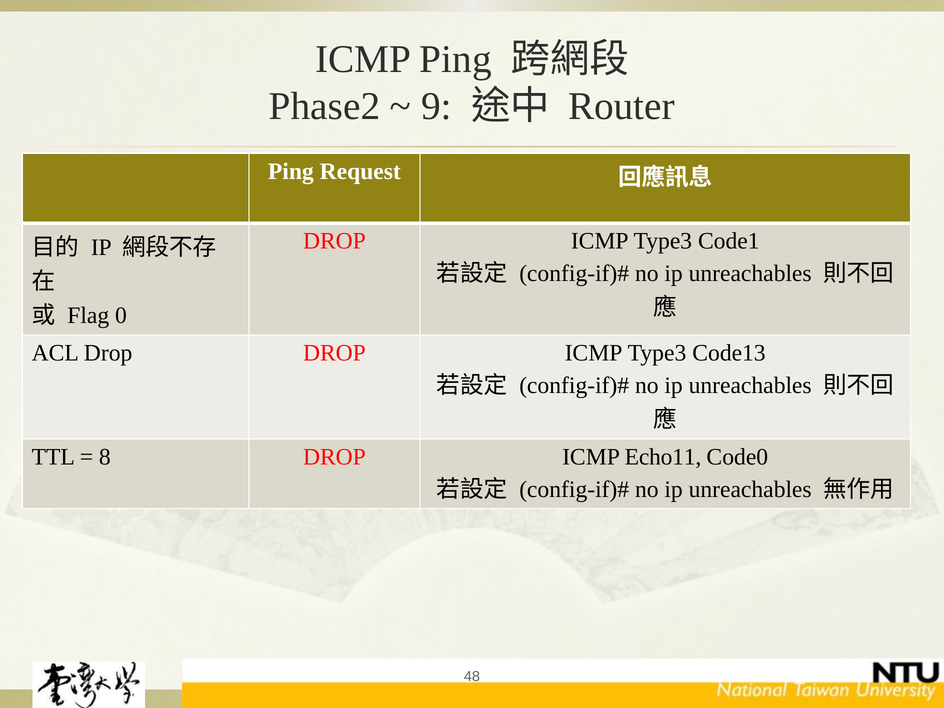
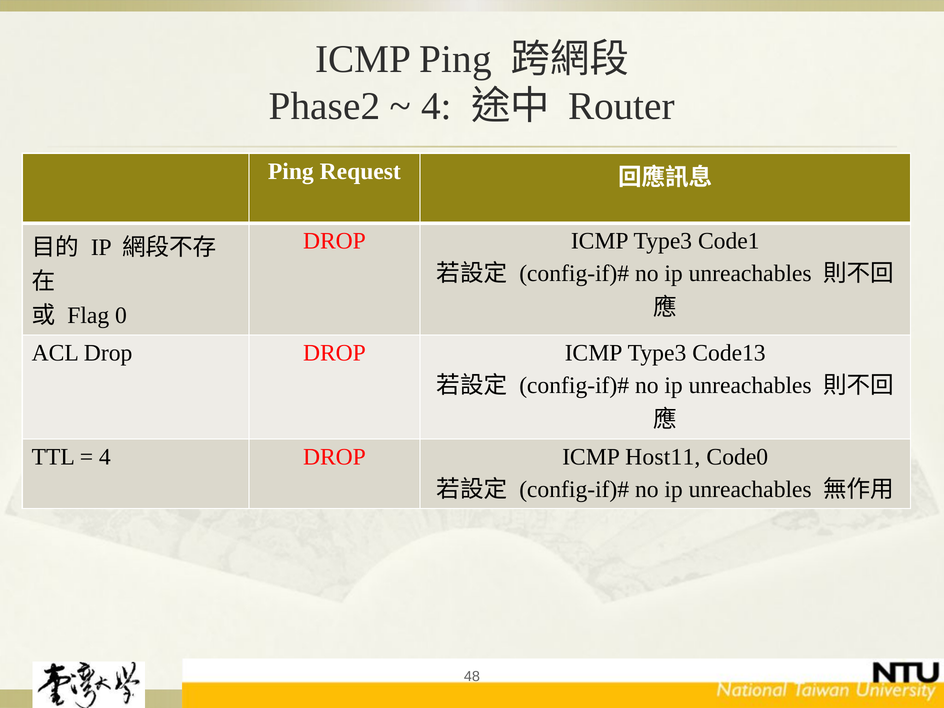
9 at (436, 107): 9 -> 4
8 at (105, 457): 8 -> 4
Echo11: Echo11 -> Host11
